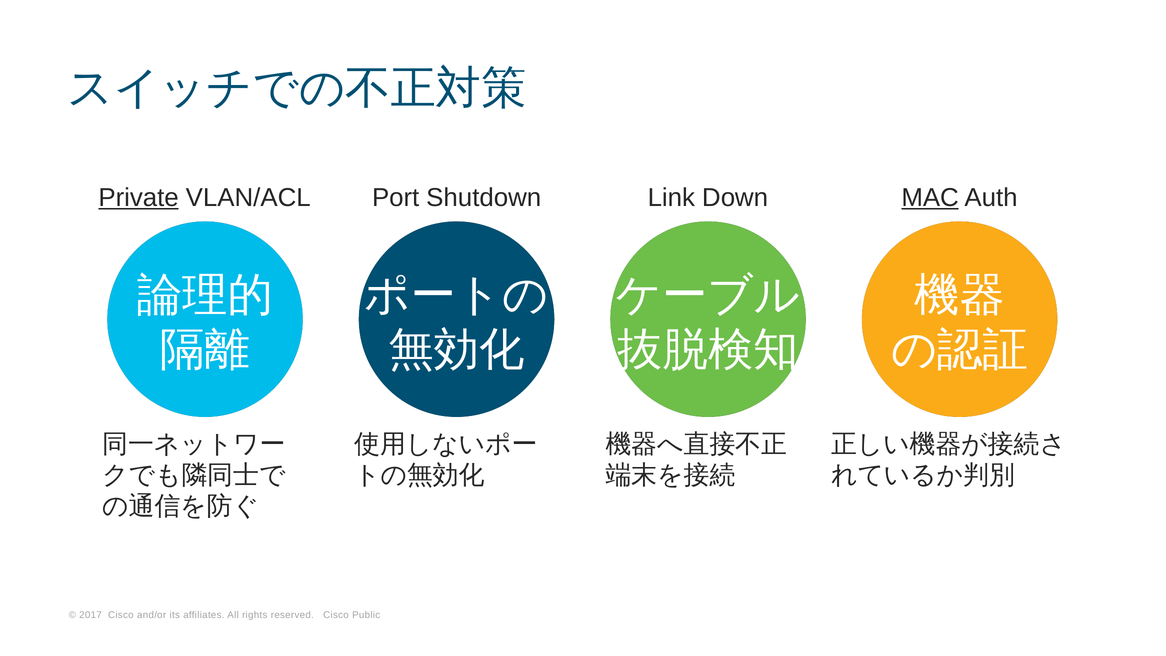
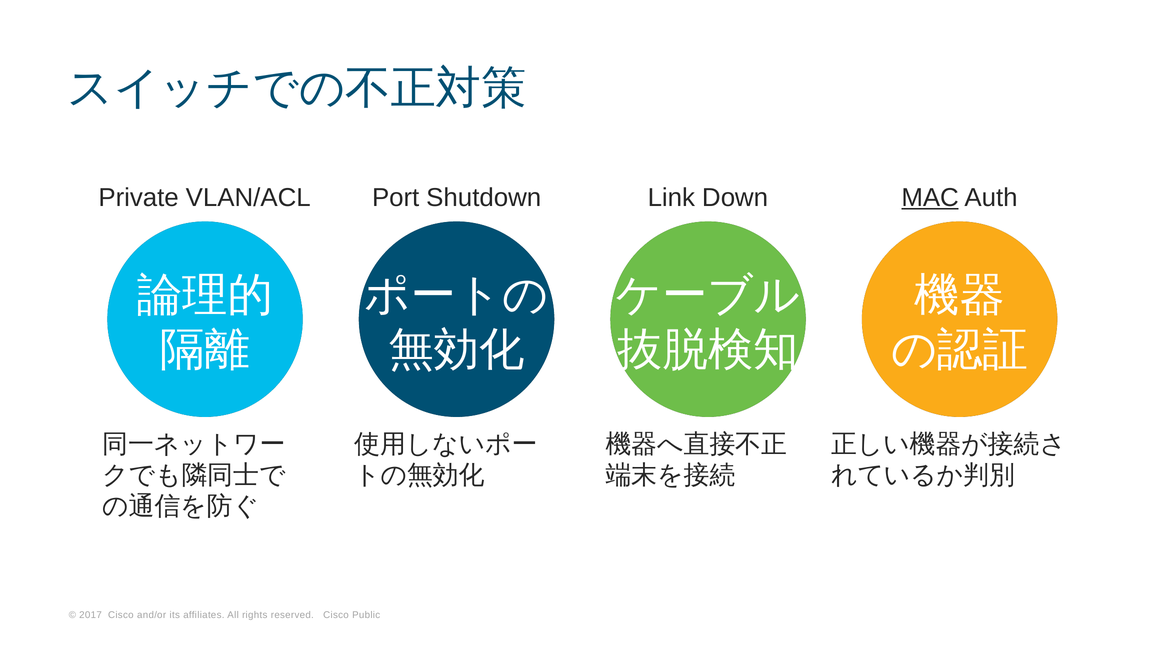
Private underline: present -> none
